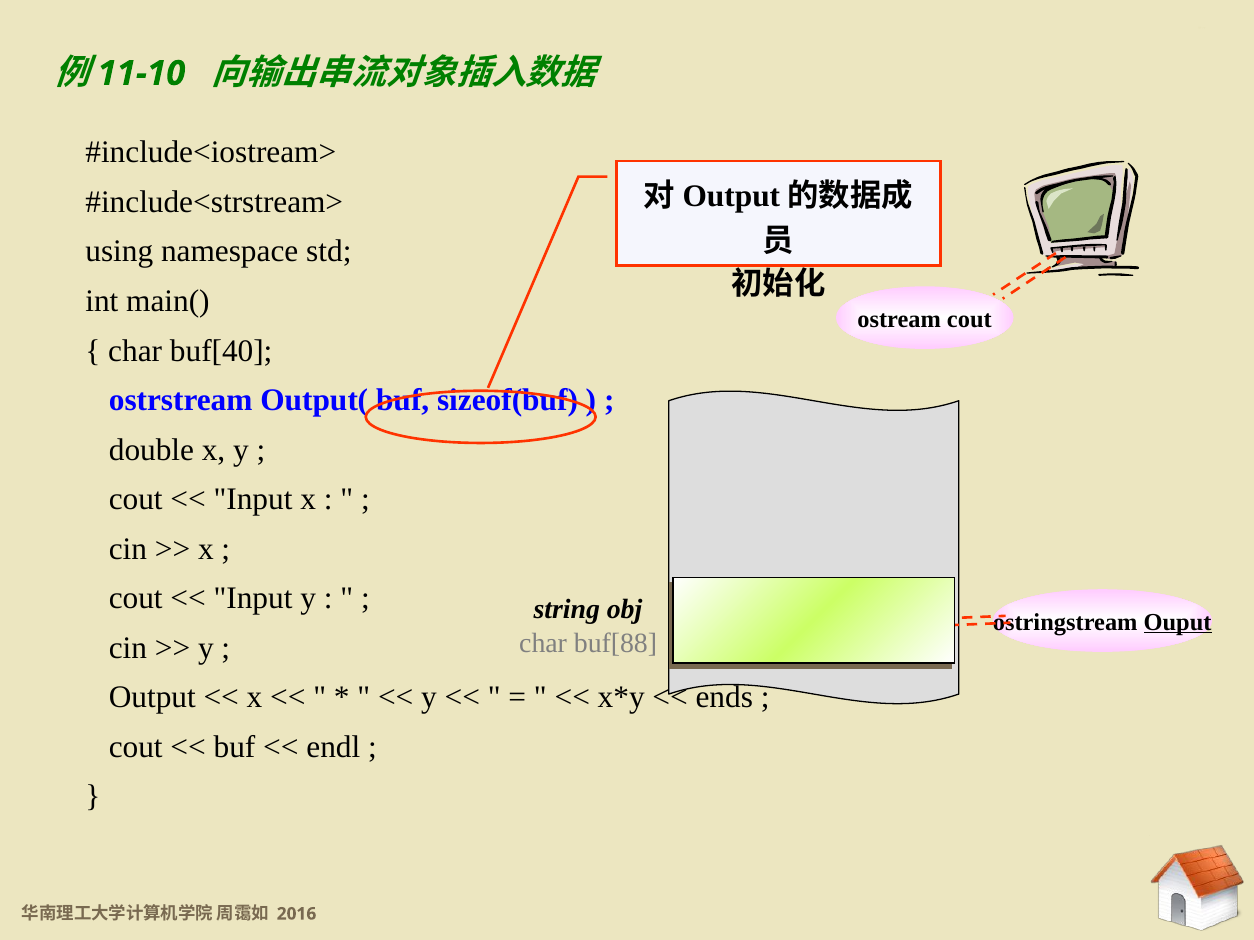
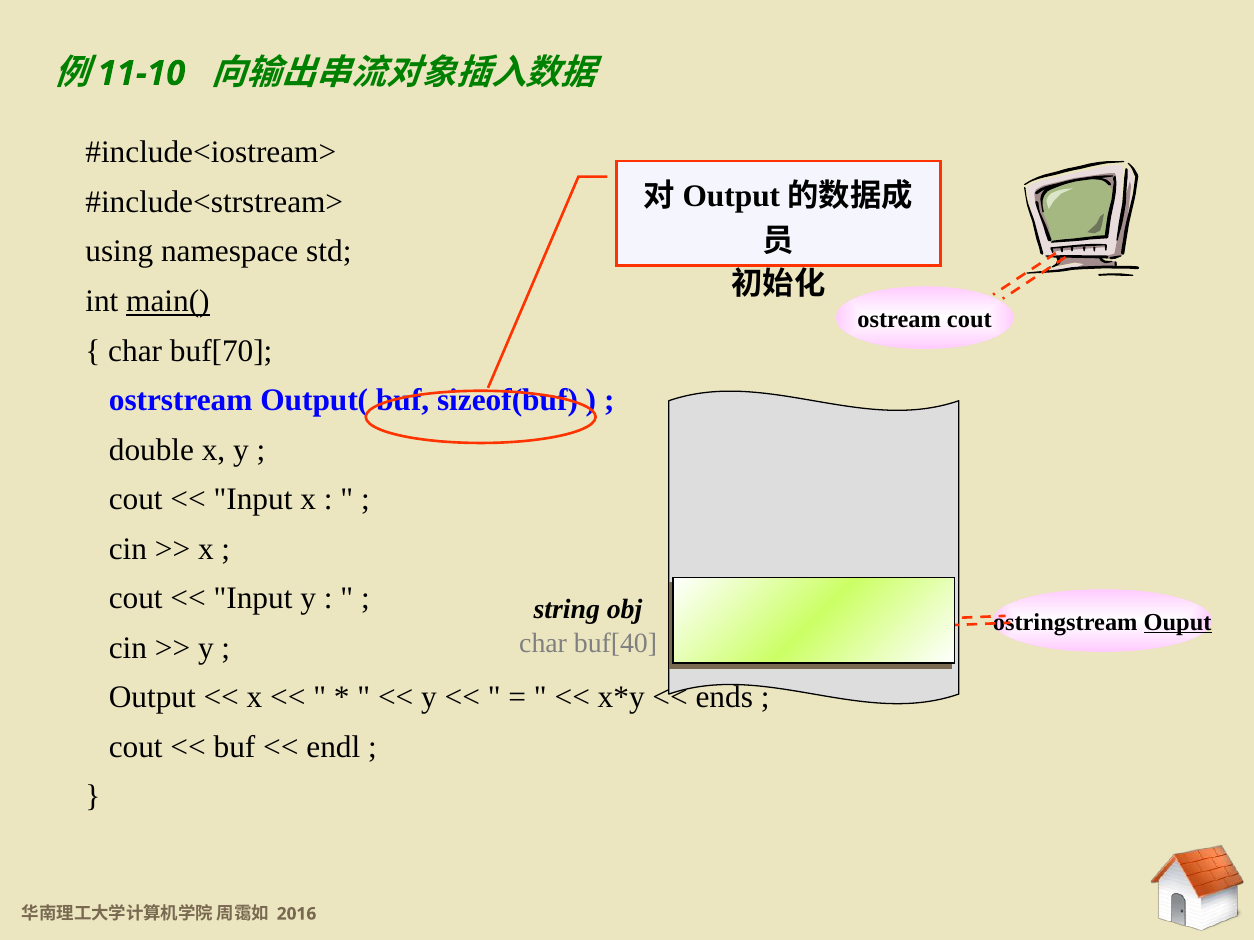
main( underline: none -> present
buf[40: buf[40 -> buf[70
buf[88: buf[88 -> buf[40
